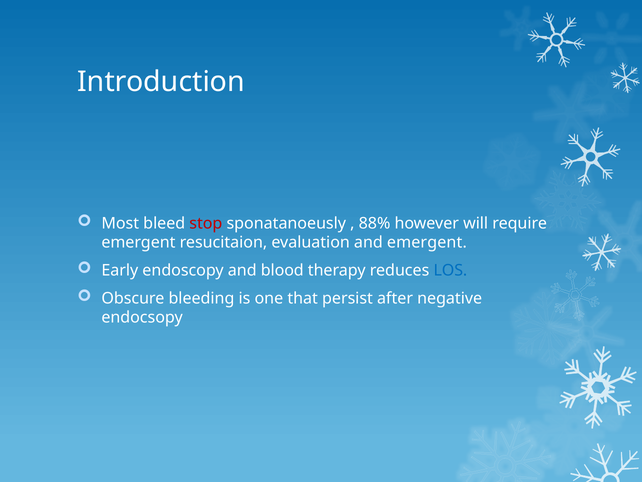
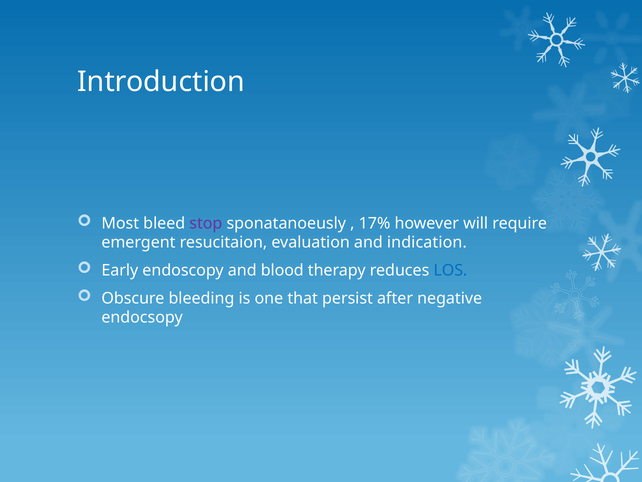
stop colour: red -> purple
88%: 88% -> 17%
and emergent: emergent -> indication
